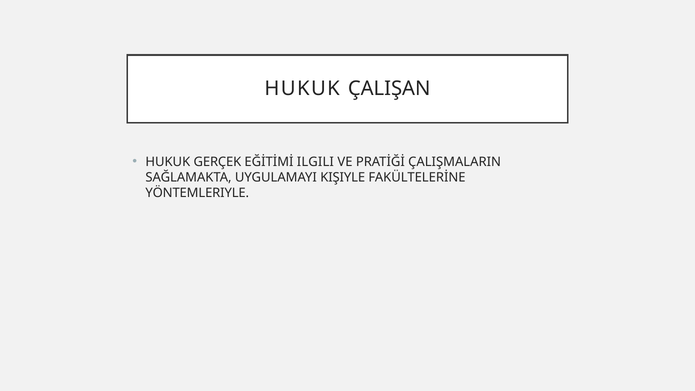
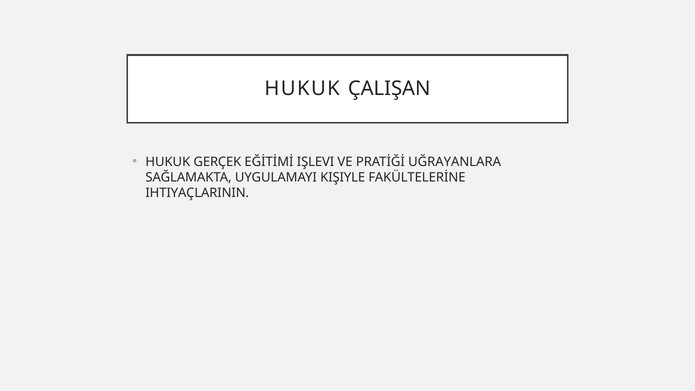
ILGILI: ILGILI -> IŞLEVI
ÇALIŞMALARIN: ÇALIŞMALARIN -> UĞRAYANLARA
YÖNTEMLERIYLE: YÖNTEMLERIYLE -> IHTIYAÇLARININ
